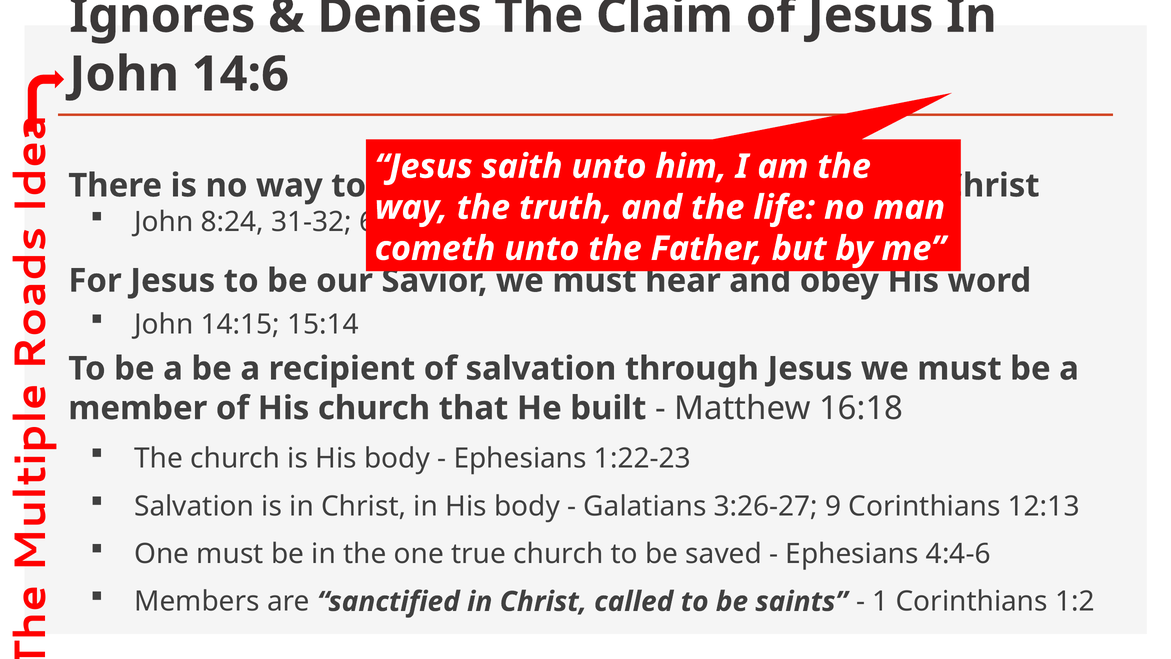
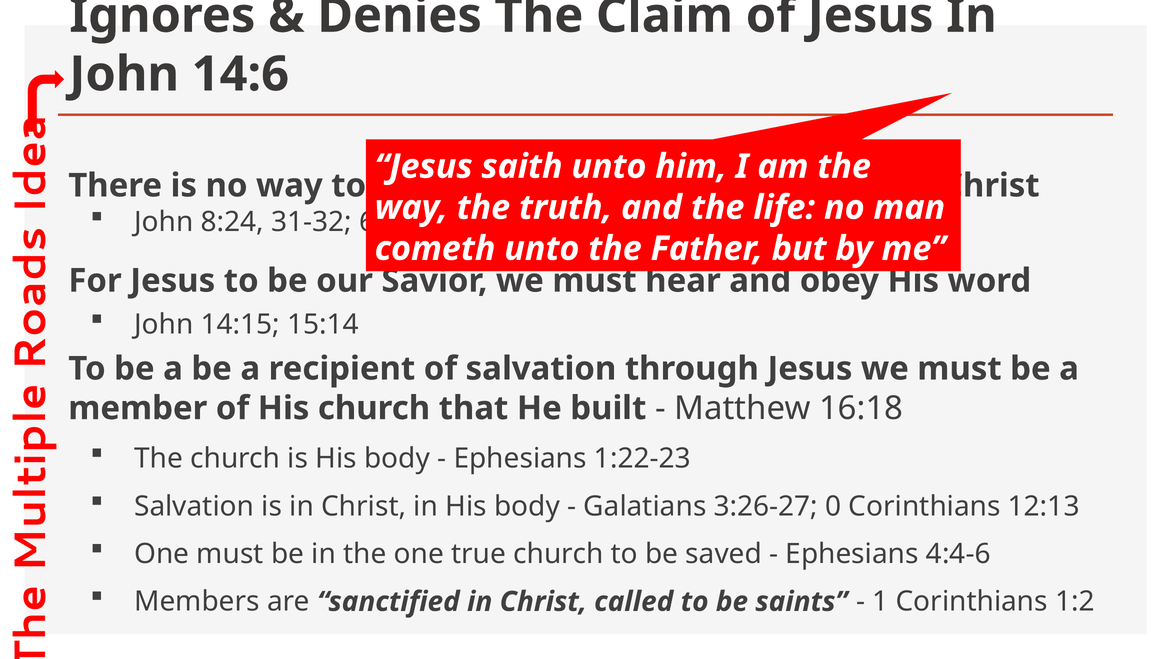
9: 9 -> 0
